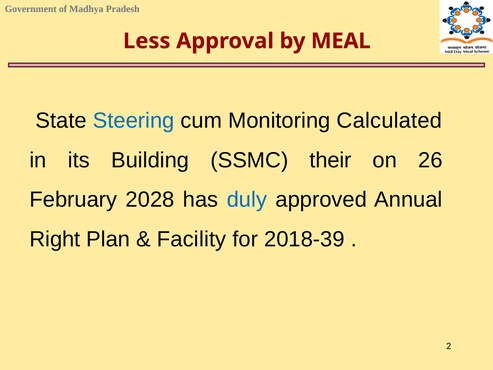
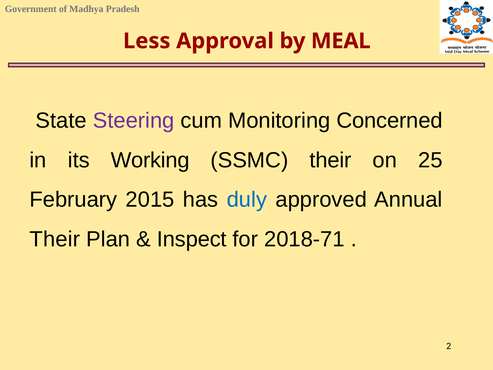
Steering colour: blue -> purple
Calculated: Calculated -> Concerned
Building: Building -> Working
26: 26 -> 25
2028: 2028 -> 2015
Right at (55, 239): Right -> Their
Facility: Facility -> Inspect
2018-39: 2018-39 -> 2018-71
